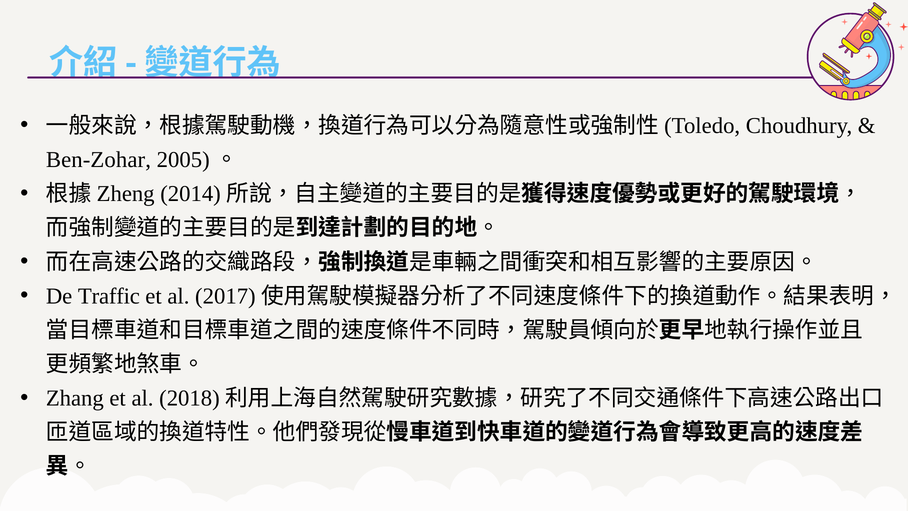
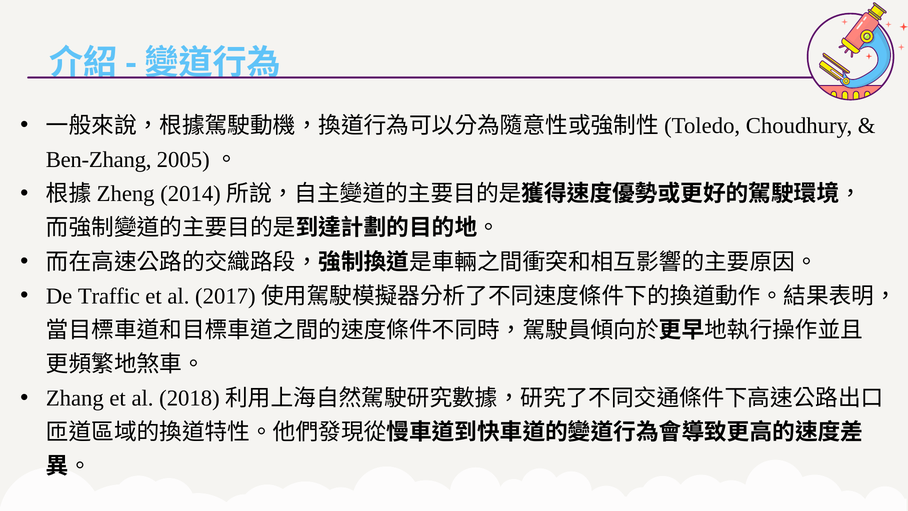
Ben-Zohar: Ben-Zohar -> Ben-Zhang
